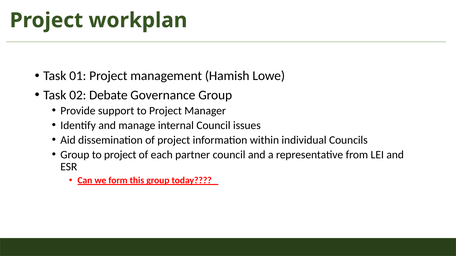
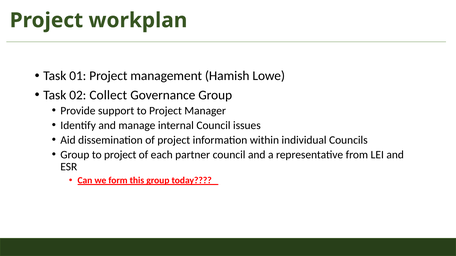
Debate: Debate -> Collect
